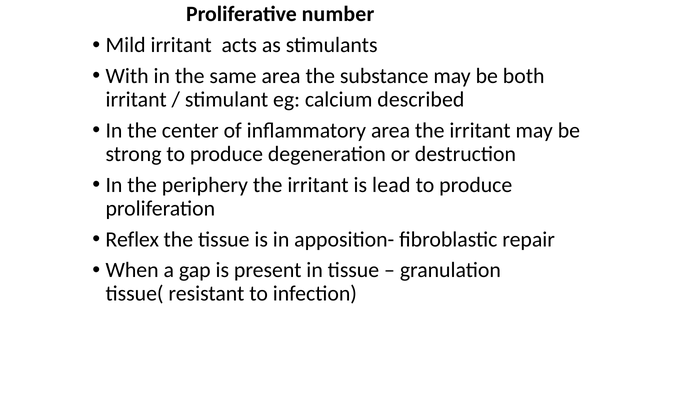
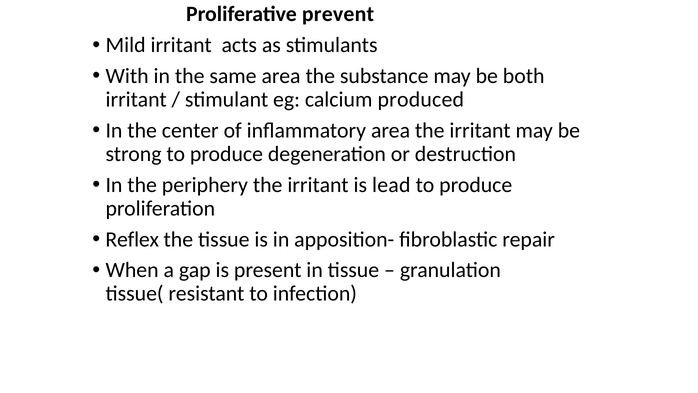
number: number -> prevent
described: described -> produced
